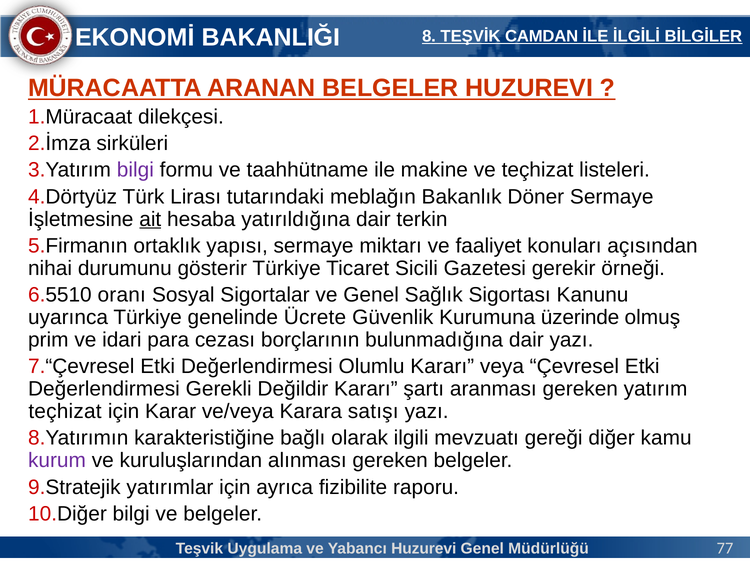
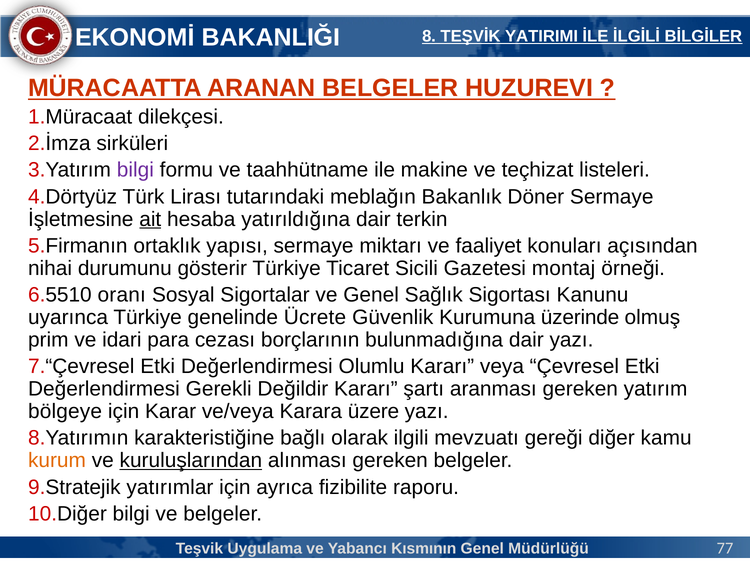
CAMDAN: CAMDAN -> YATIRIMI
gerekir: gerekir -> montaj
teçhizat at (65, 412): teçhizat -> bölgeye
satışı: satışı -> üzere
kurum colour: purple -> orange
kuruluşlarından underline: none -> present
Yabancı Huzurevi: Huzurevi -> Kısmının
